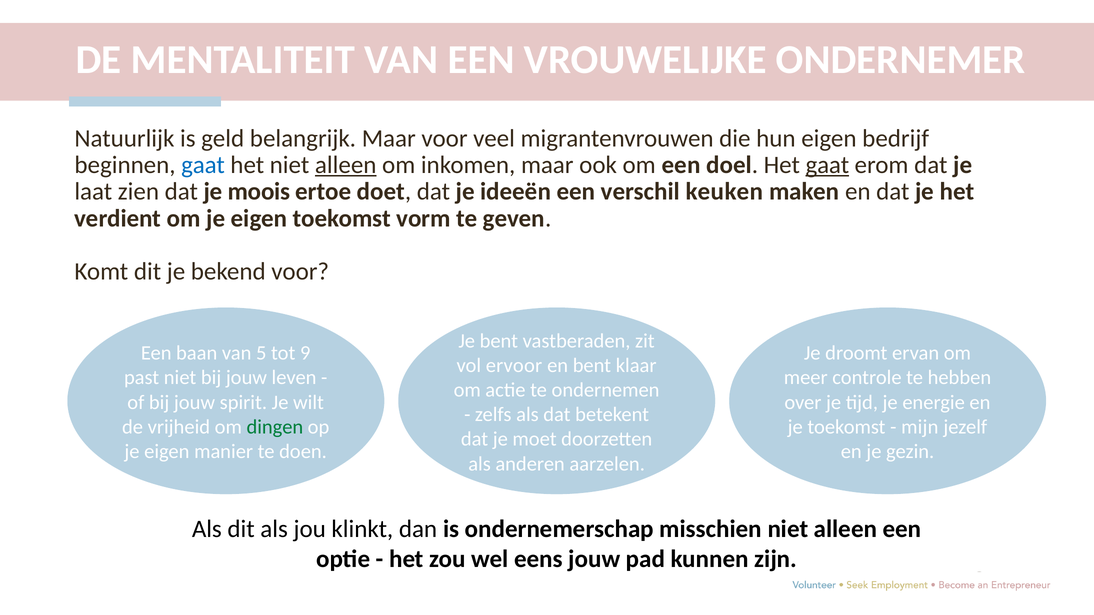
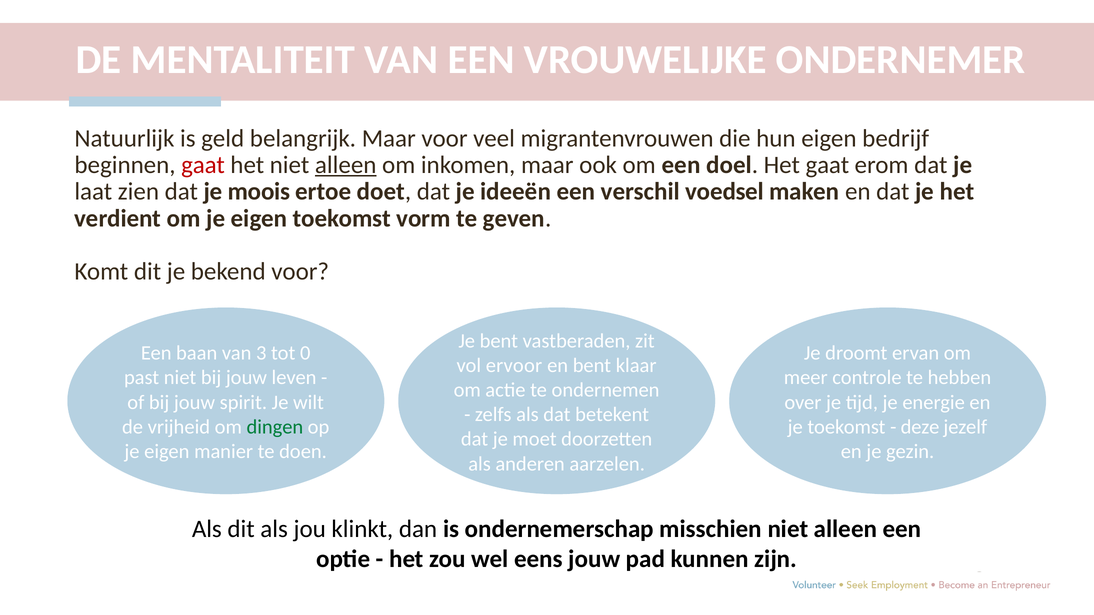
gaat at (203, 165) colour: blue -> red
gaat at (827, 165) underline: present -> none
keuken: keuken -> voedsel
5: 5 -> 3
9: 9 -> 0
mijn: mijn -> deze
